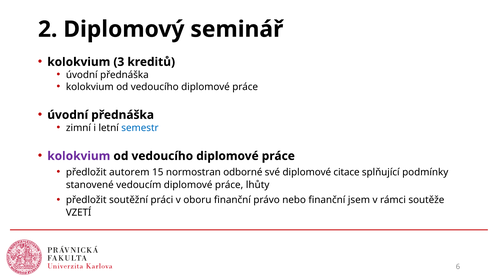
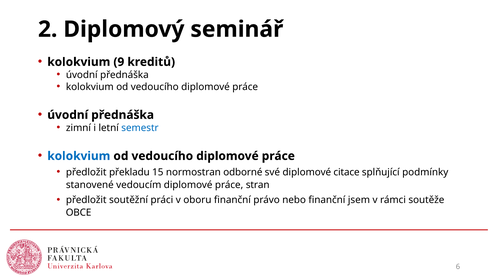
3: 3 -> 9
kolokvium at (79, 156) colour: purple -> blue
autorem: autorem -> překladu
lhůty: lhůty -> stran
VZETÍ: VZETÍ -> OBCE
